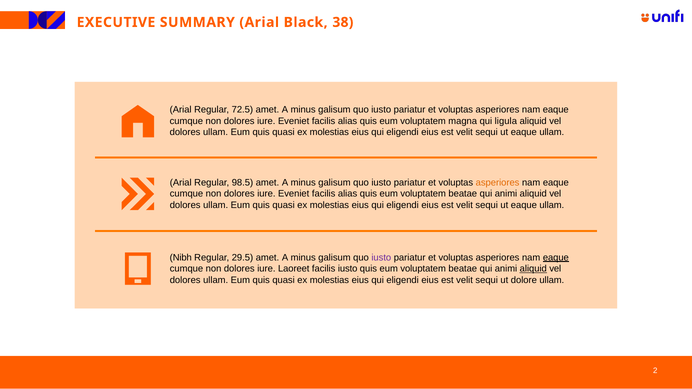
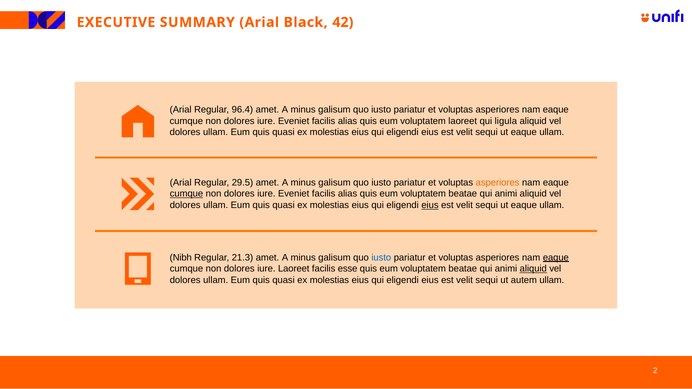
38: 38 -> 42
72.5: 72.5 -> 96.4
voluptatem magna: magna -> laoreet
98.5: 98.5 -> 29.5
cumque at (186, 194) underline: none -> present
eius at (430, 205) underline: none -> present
29.5: 29.5 -> 21.3
iusto at (381, 258) colour: purple -> blue
facilis iusto: iusto -> esse
dolore: dolore -> autem
